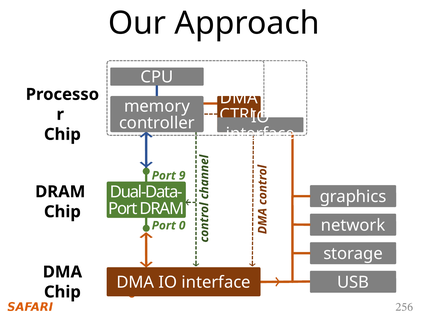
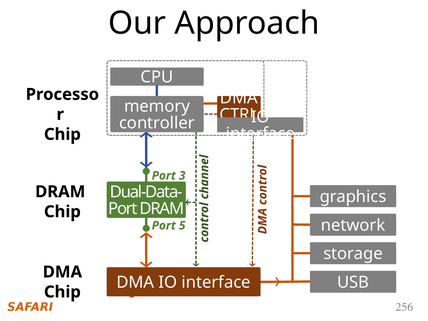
9: 9 -> 3
0: 0 -> 5
